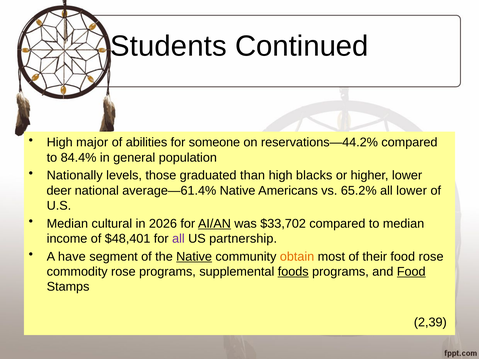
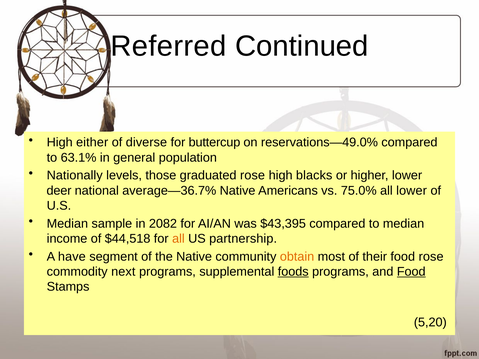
Students: Students -> Referred
major: major -> either
abilities: abilities -> diverse
someone: someone -> buttercup
reservations—44.2%: reservations—44.2% -> reservations—49.0%
84.4%: 84.4% -> 63.1%
graduated than: than -> rose
average—61.4%: average—61.4% -> average—36.7%
65.2%: 65.2% -> 75.0%
cultural: cultural -> sample
2026: 2026 -> 2082
AI/AN underline: present -> none
$33,702: $33,702 -> $43,395
$48,401: $48,401 -> $44,518
all at (178, 239) colour: purple -> orange
Native at (194, 257) underline: present -> none
commodity rose: rose -> next
2,39: 2,39 -> 5,20
